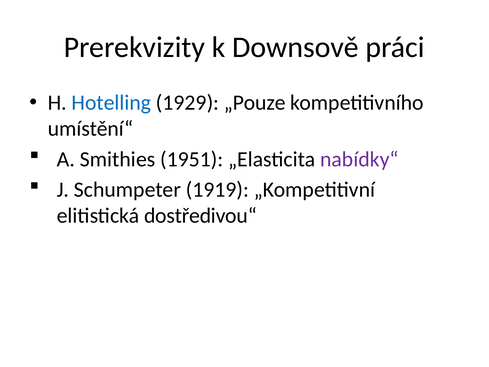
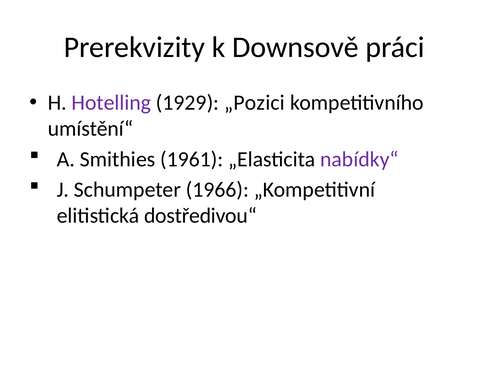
Hotelling colour: blue -> purple
„Pouze: „Pouze -> „Pozici
1951: 1951 -> 1961
1919: 1919 -> 1966
